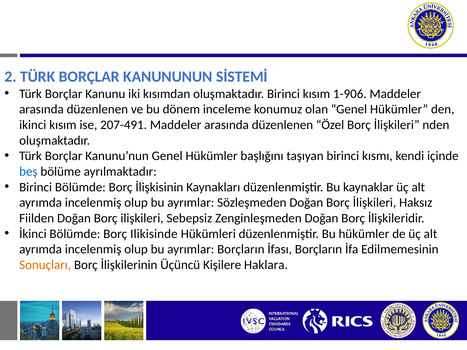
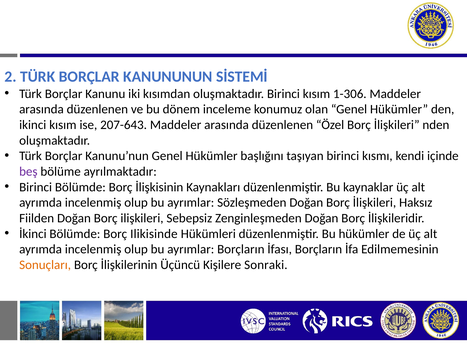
1-906: 1-906 -> 1-306
207-491: 207-491 -> 207-643
beş colour: blue -> purple
Haklara: Haklara -> Sonraki
